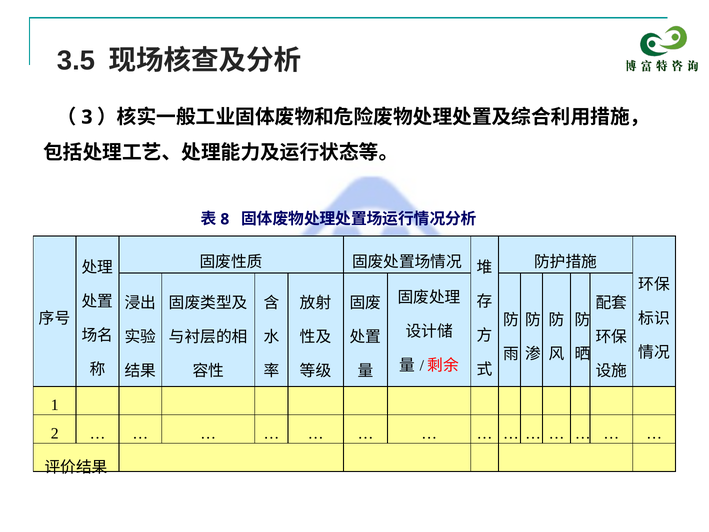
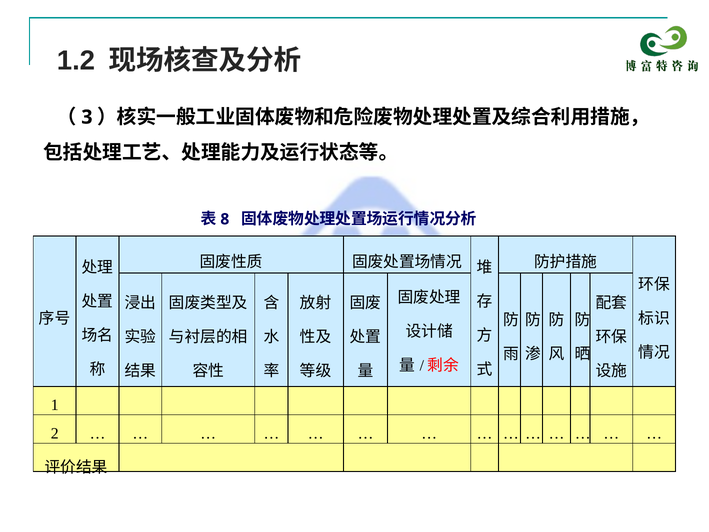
3.5: 3.5 -> 1.2
